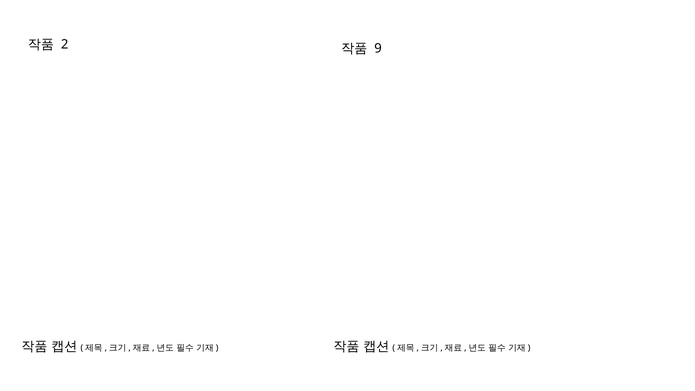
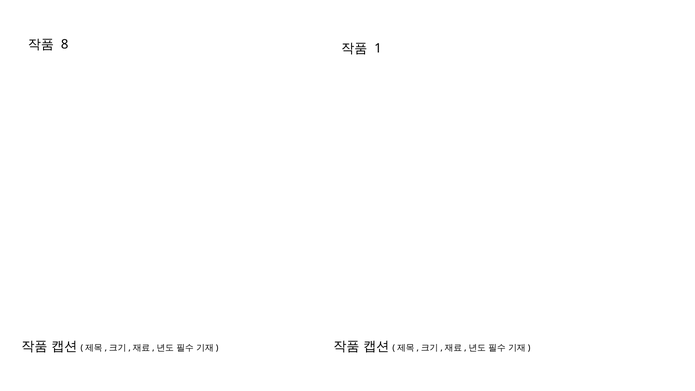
2: 2 -> 8
9: 9 -> 1
